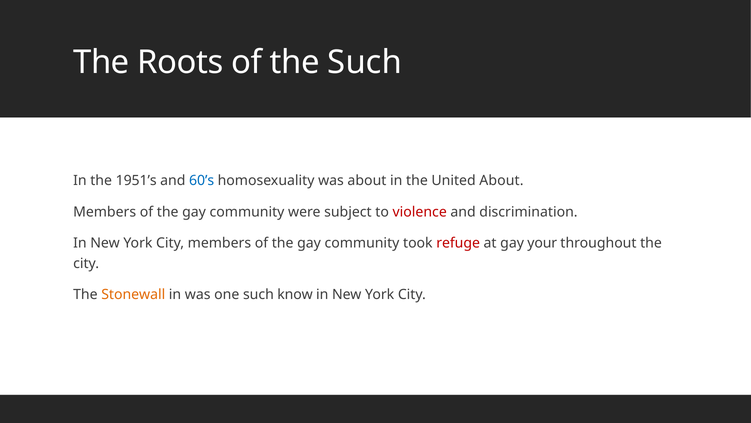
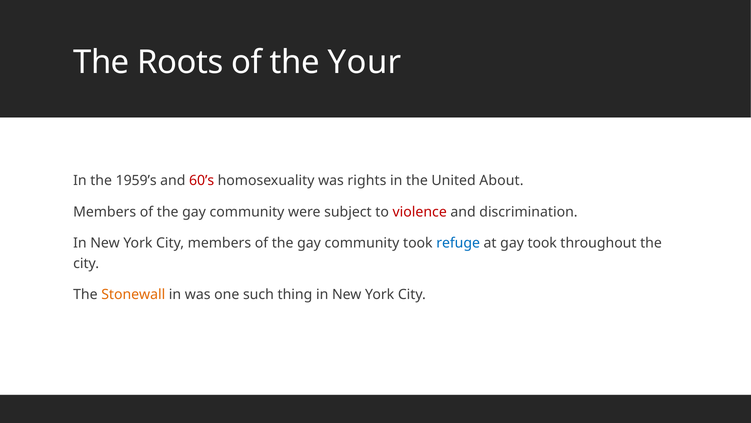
the Such: Such -> Your
1951’s: 1951’s -> 1959’s
60’s colour: blue -> red
was about: about -> rights
refuge colour: red -> blue
gay your: your -> took
know: know -> thing
